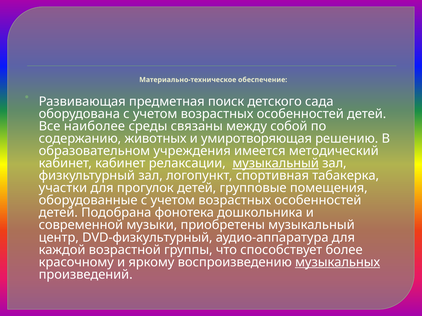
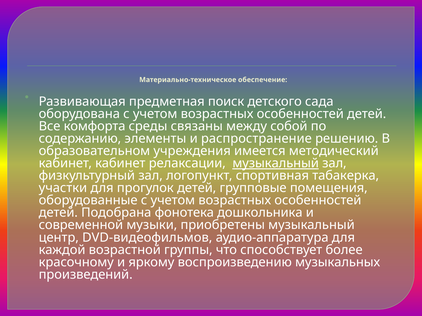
наиболее: наиболее -> комфорта
животных: животных -> элементы
умиротворяющая: умиротворяющая -> распространение
DVD-физкультурный: DVD-физкультурный -> DVD-видеофильмов
музыкальных underline: present -> none
